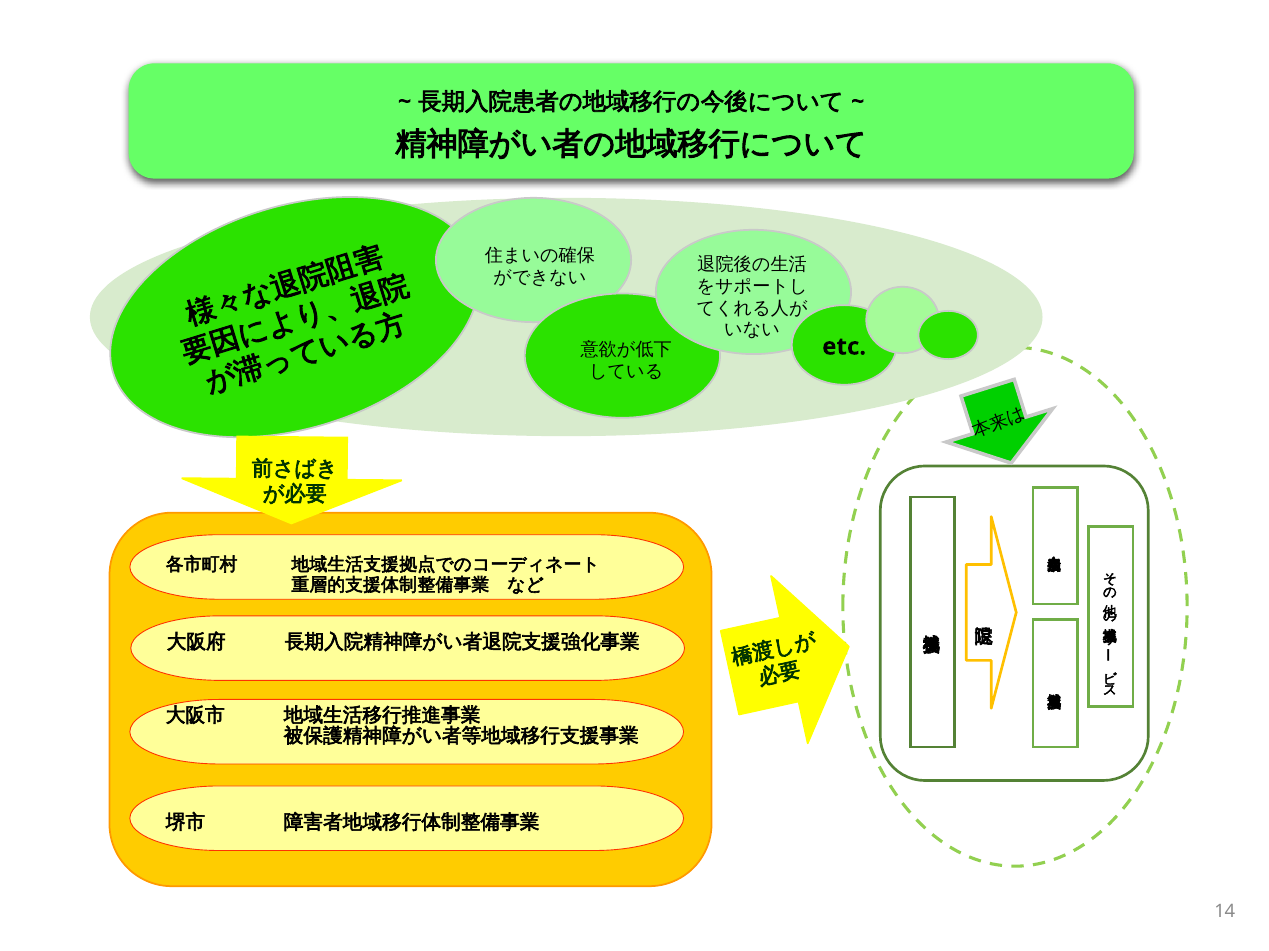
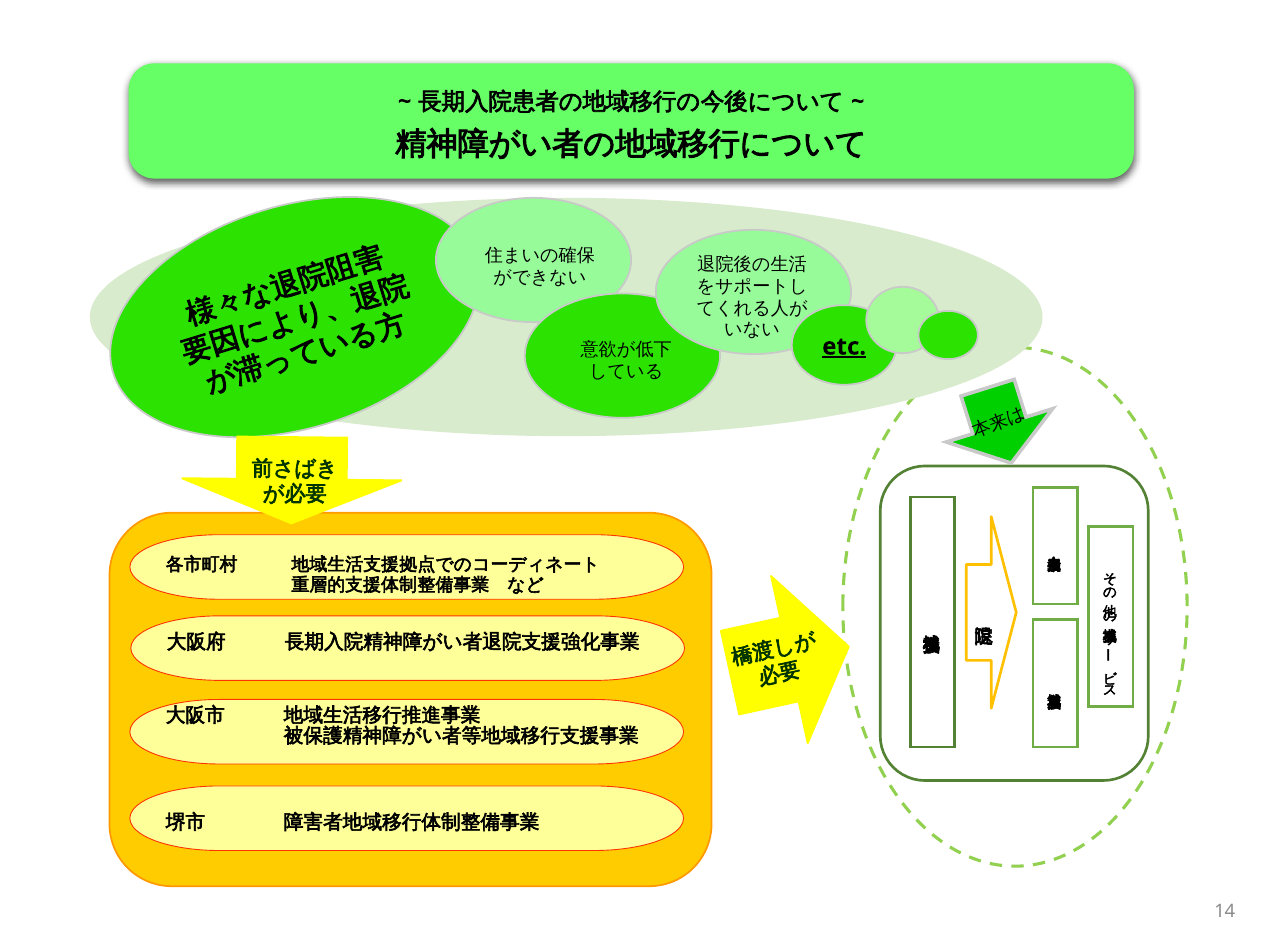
etc underline: none -> present
